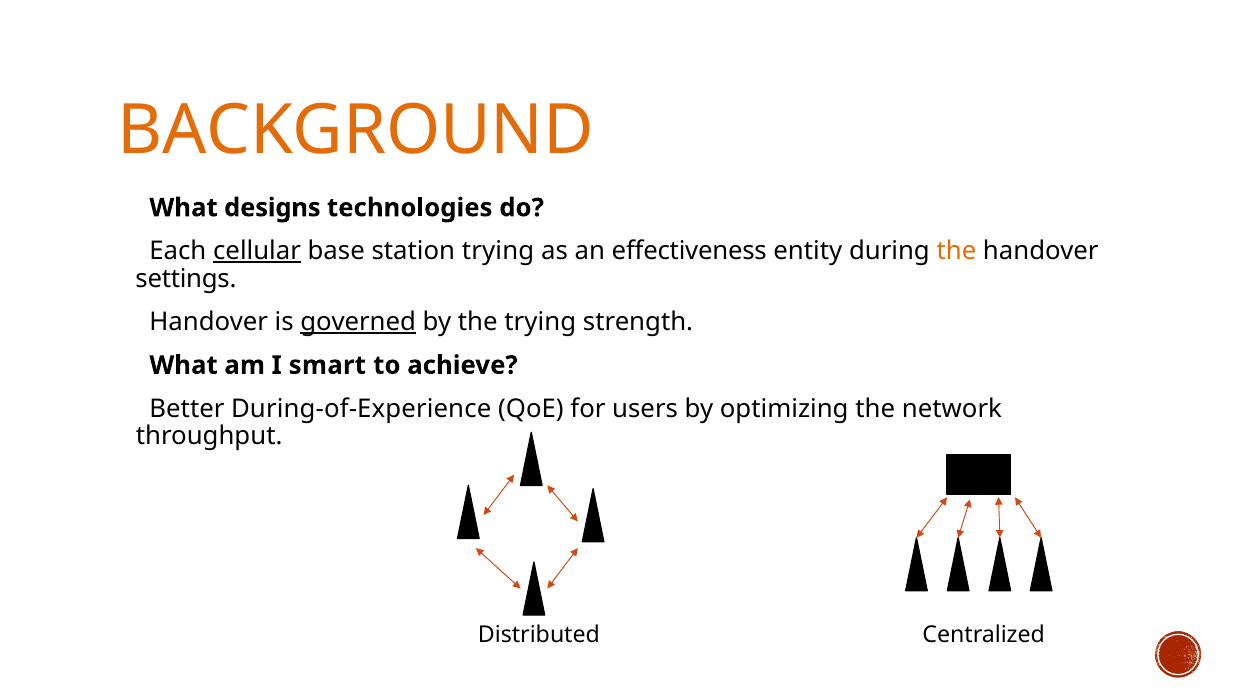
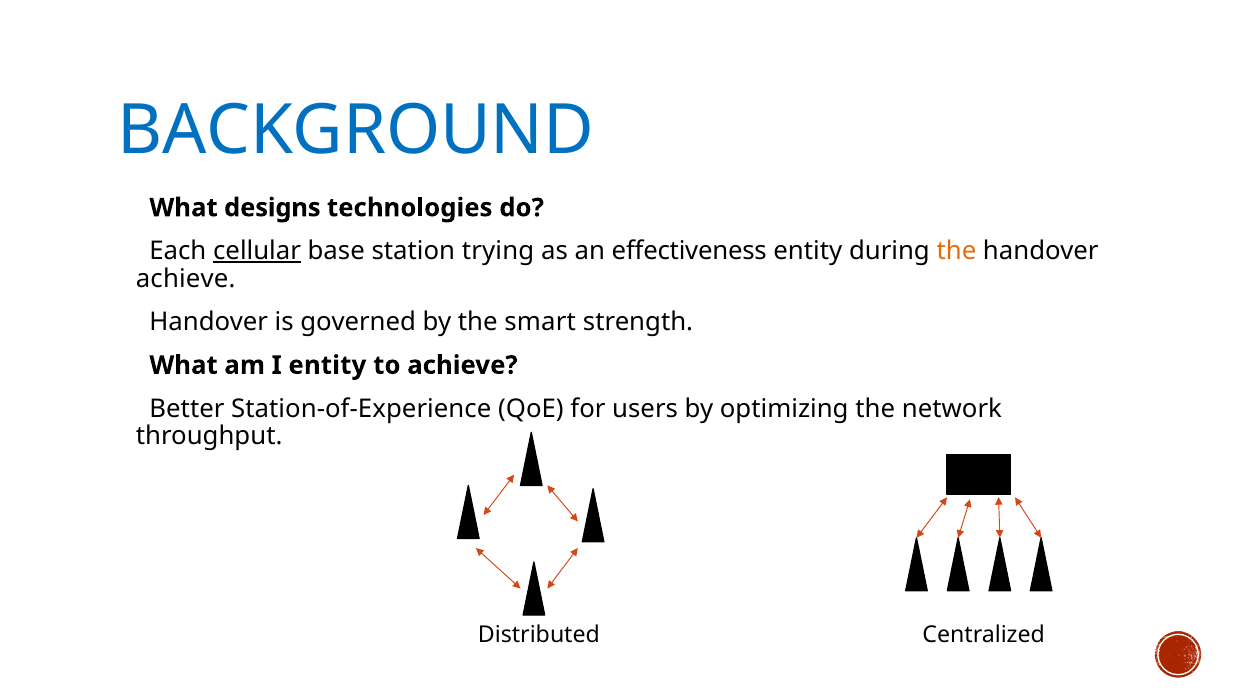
BACKGROUND colour: orange -> blue
settings at (186, 279): settings -> achieve
governed underline: present -> none
the trying: trying -> smart
I smart: smart -> entity
During-of-Experience: During-of-Experience -> Station-of-Experience
